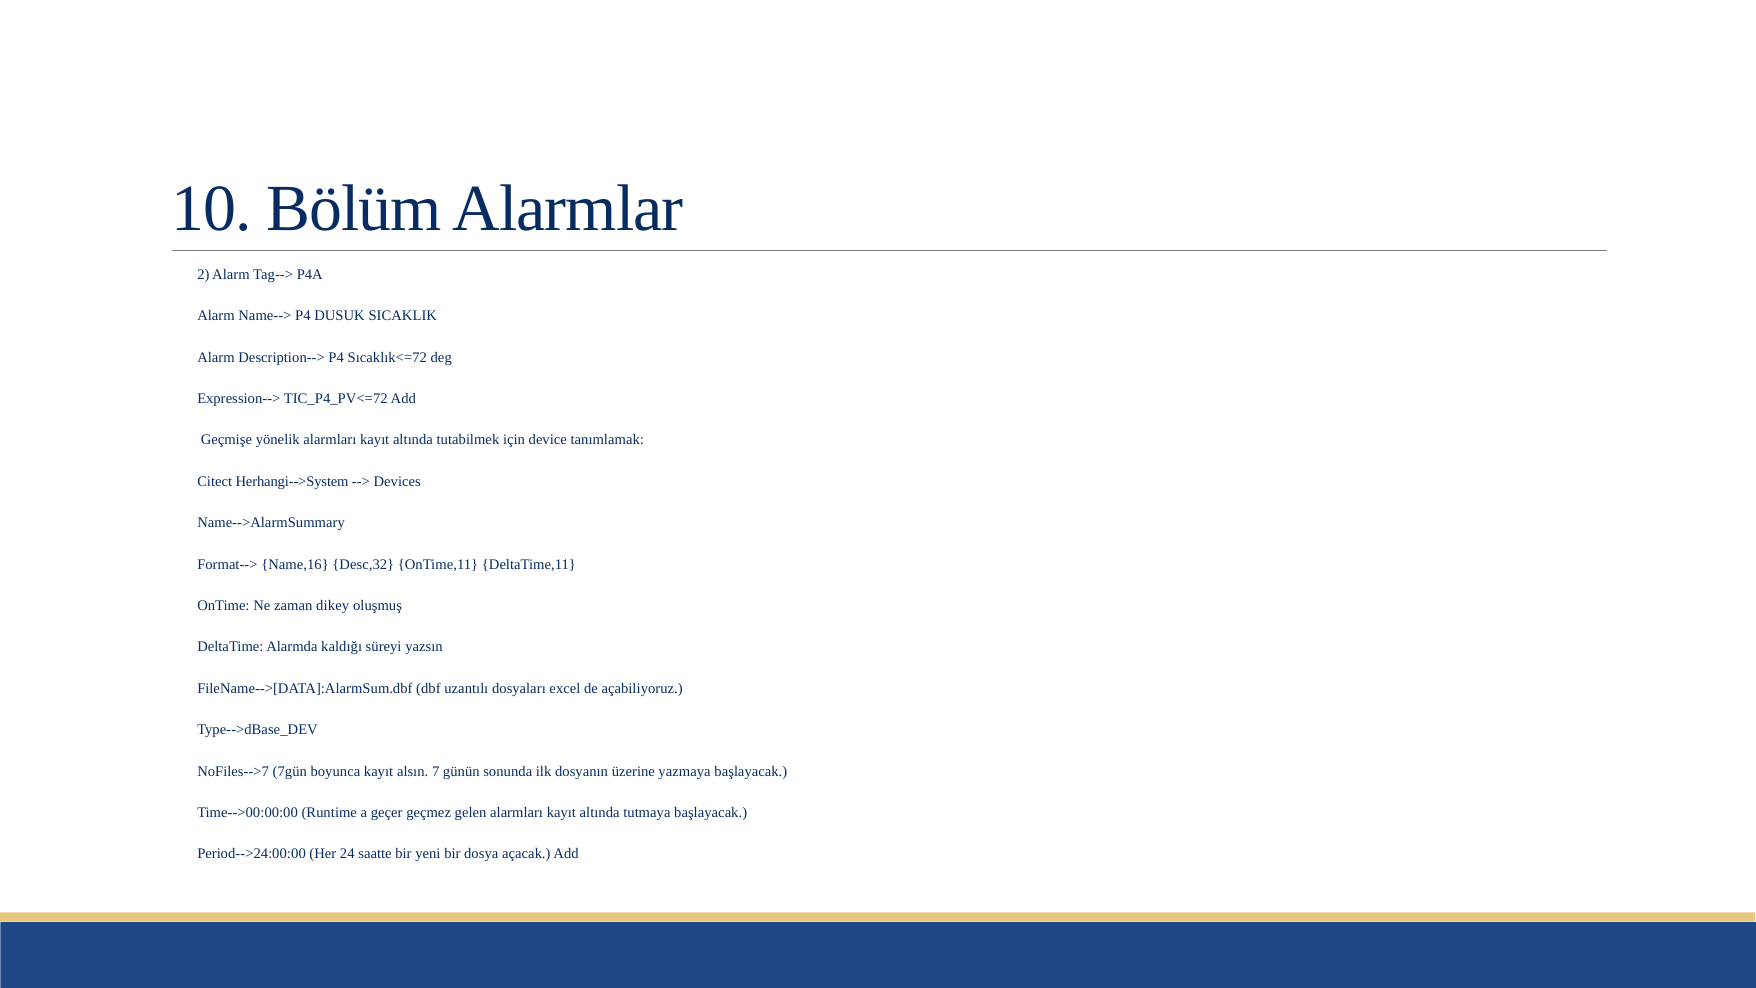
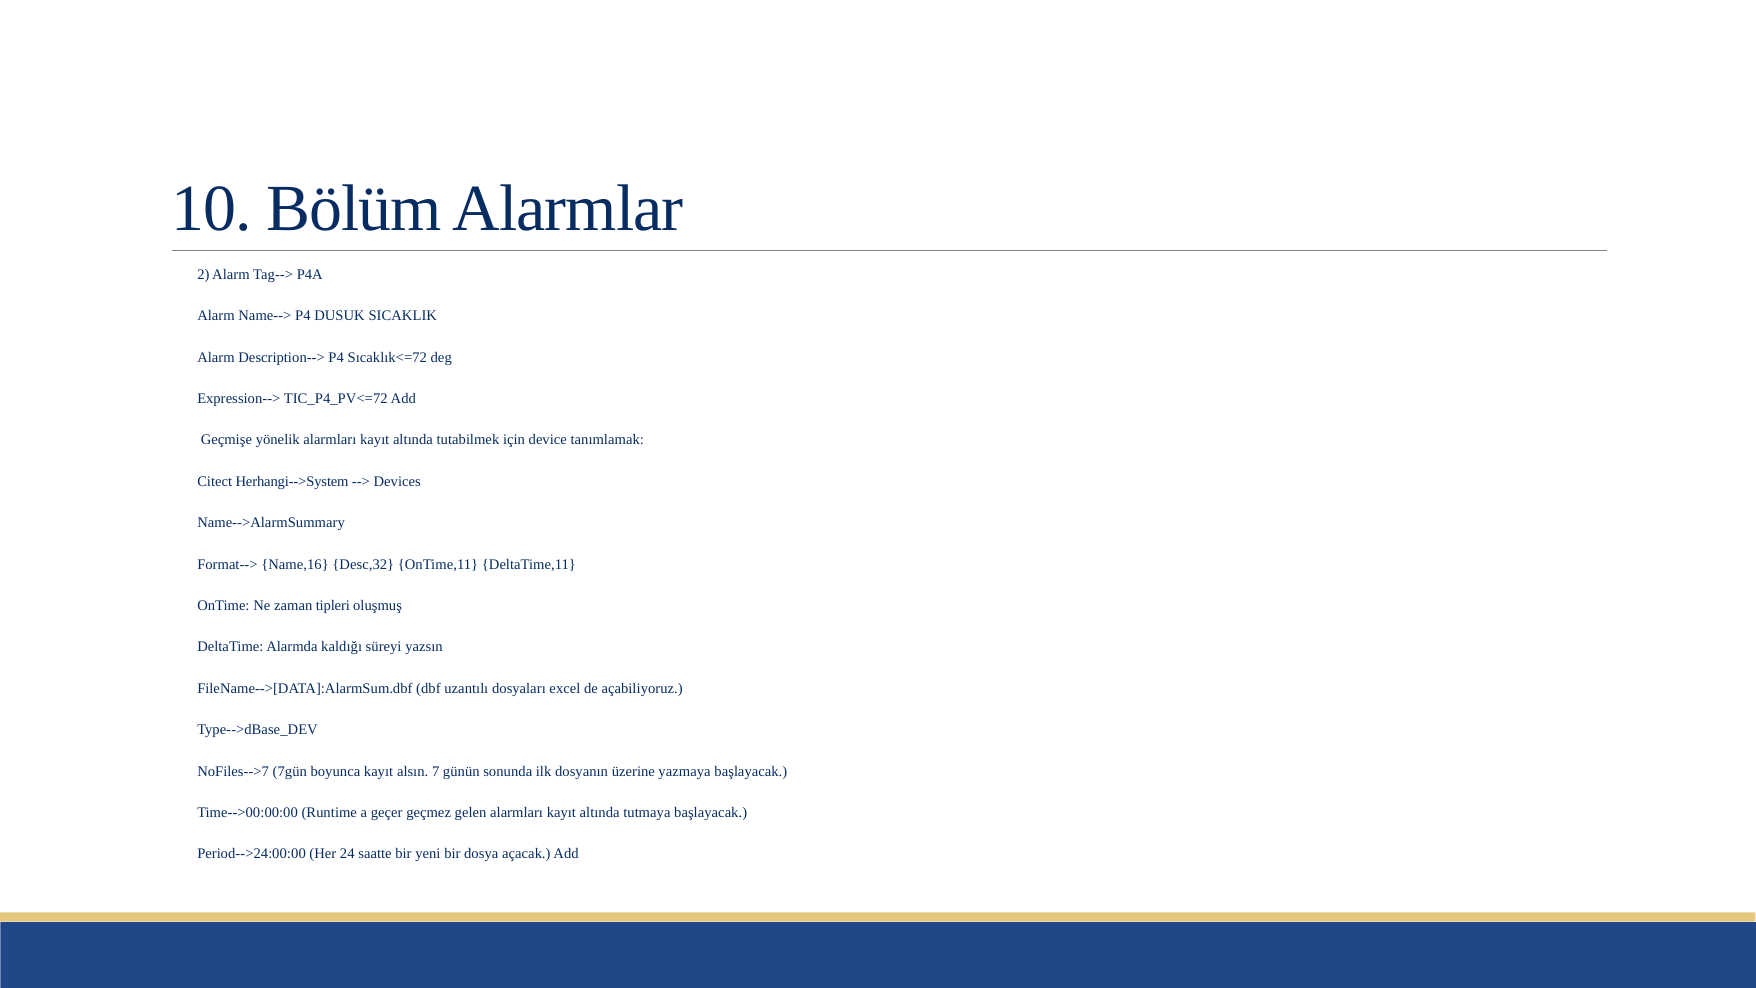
dikey: dikey -> tipleri
